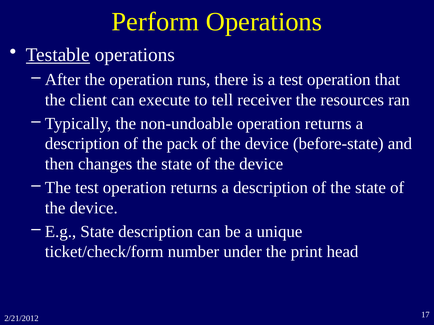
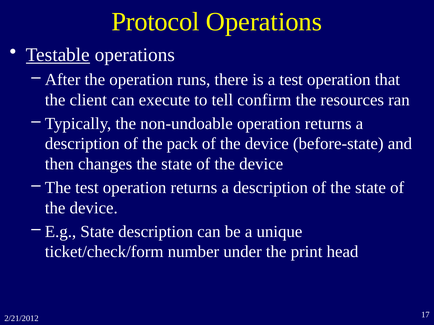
Perform: Perform -> Protocol
receiver: receiver -> confirm
